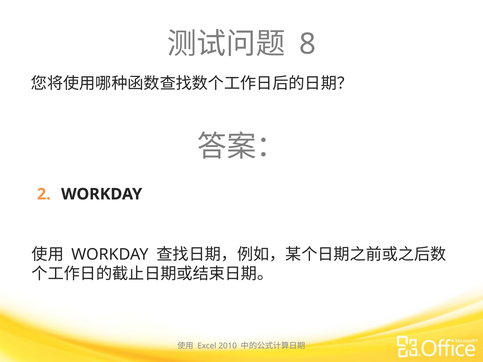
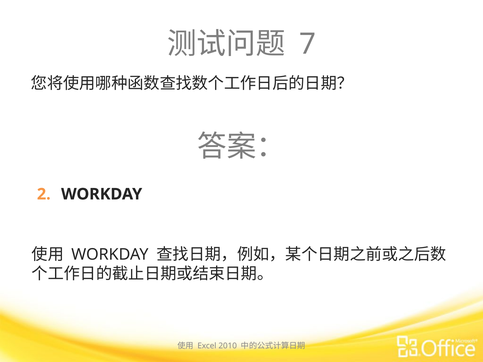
8: 8 -> 7
